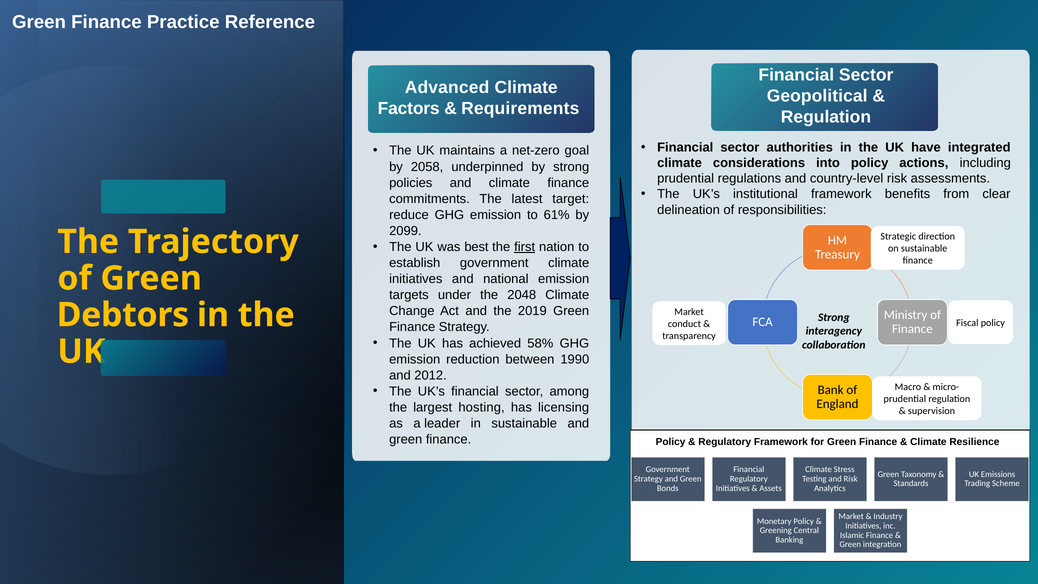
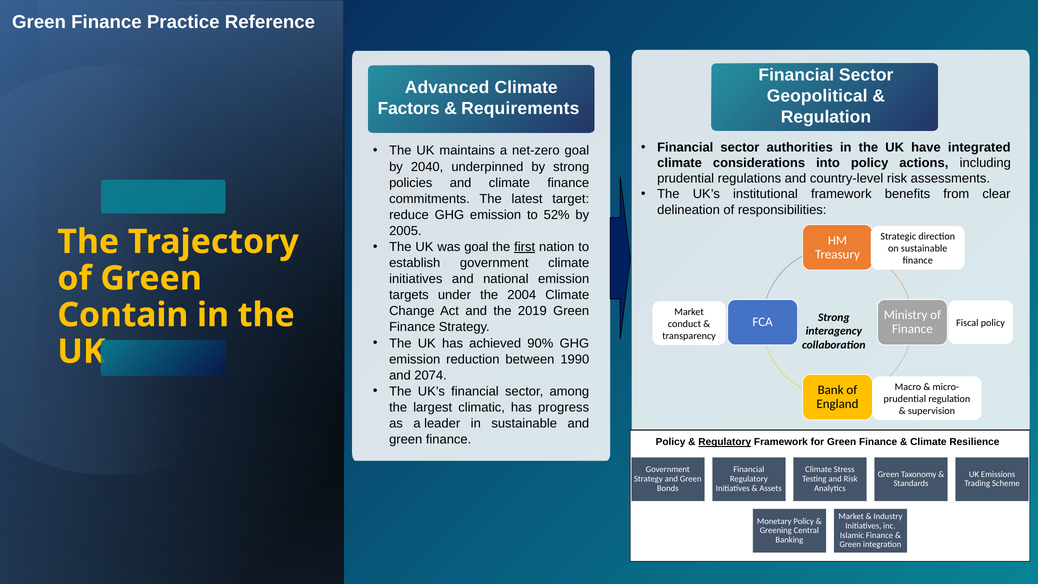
2058: 2058 -> 2040
61%: 61% -> 52%
2099: 2099 -> 2005
was best: best -> goal
2048: 2048 -> 2004
Debtors: Debtors -> Contain
58%: 58% -> 90%
2012: 2012 -> 2074
hosting: hosting -> climatic
licensing: licensing -> progress
Regulatory at (725, 442) underline: none -> present
